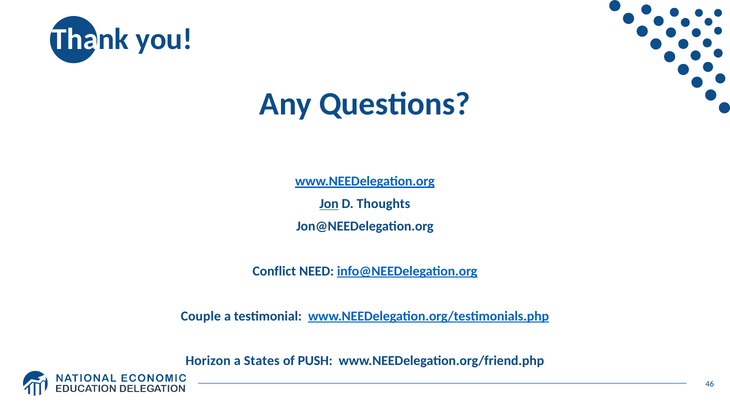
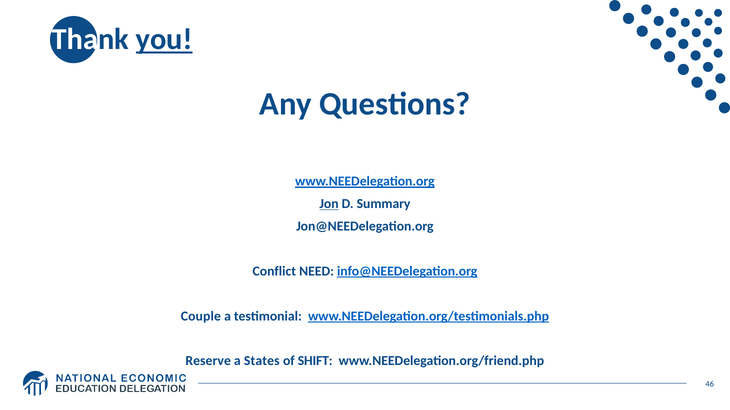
you underline: none -> present
Thoughts: Thoughts -> Summary
Horizon: Horizon -> Reserve
PUSH: PUSH -> SHIFT
